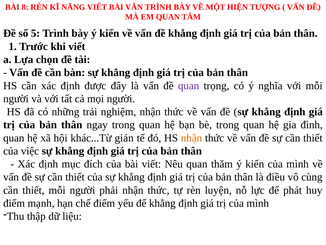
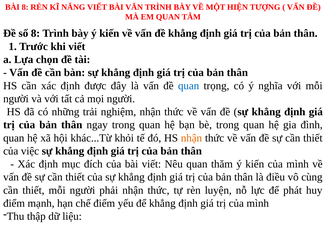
số 5: 5 -> 8
quan at (189, 85) colour: purple -> blue
gián: gián -> khỏi
